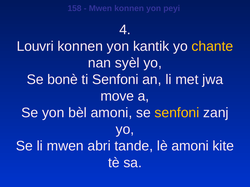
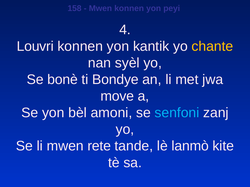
ti Senfoni: Senfoni -> Bondye
senfoni at (177, 113) colour: yellow -> light blue
abri: abri -> rete
lè amoni: amoni -> lanmò
